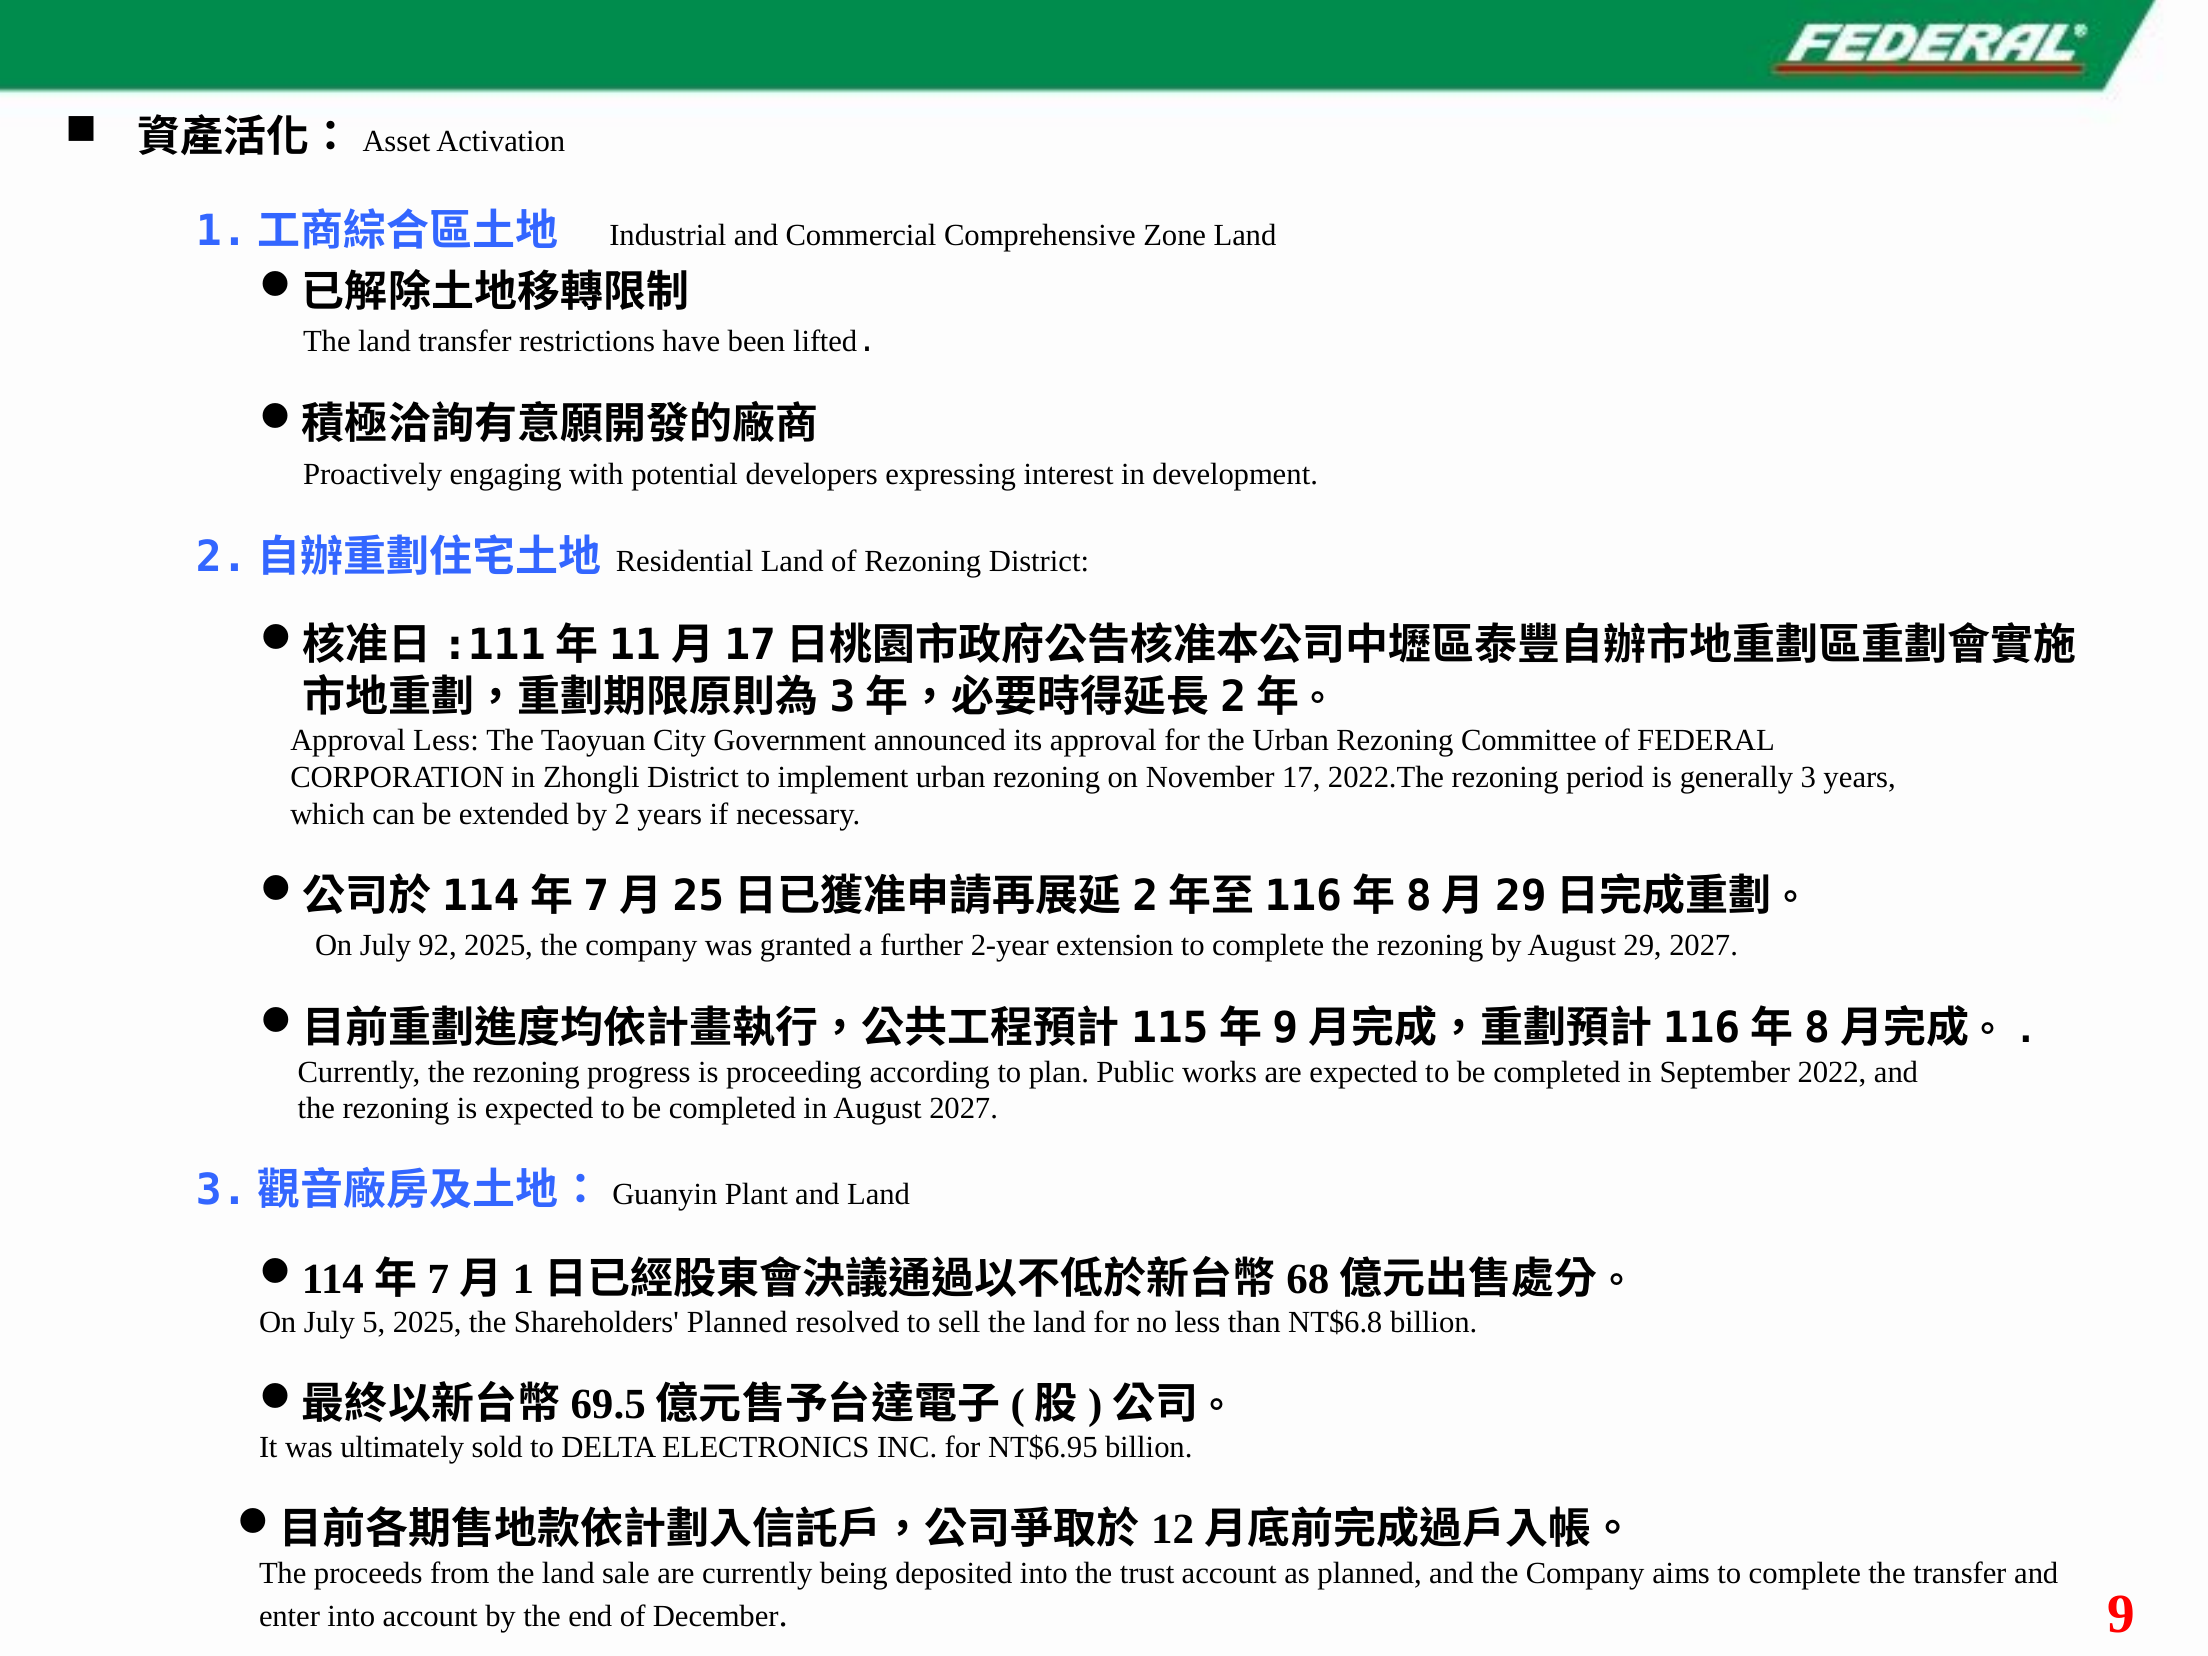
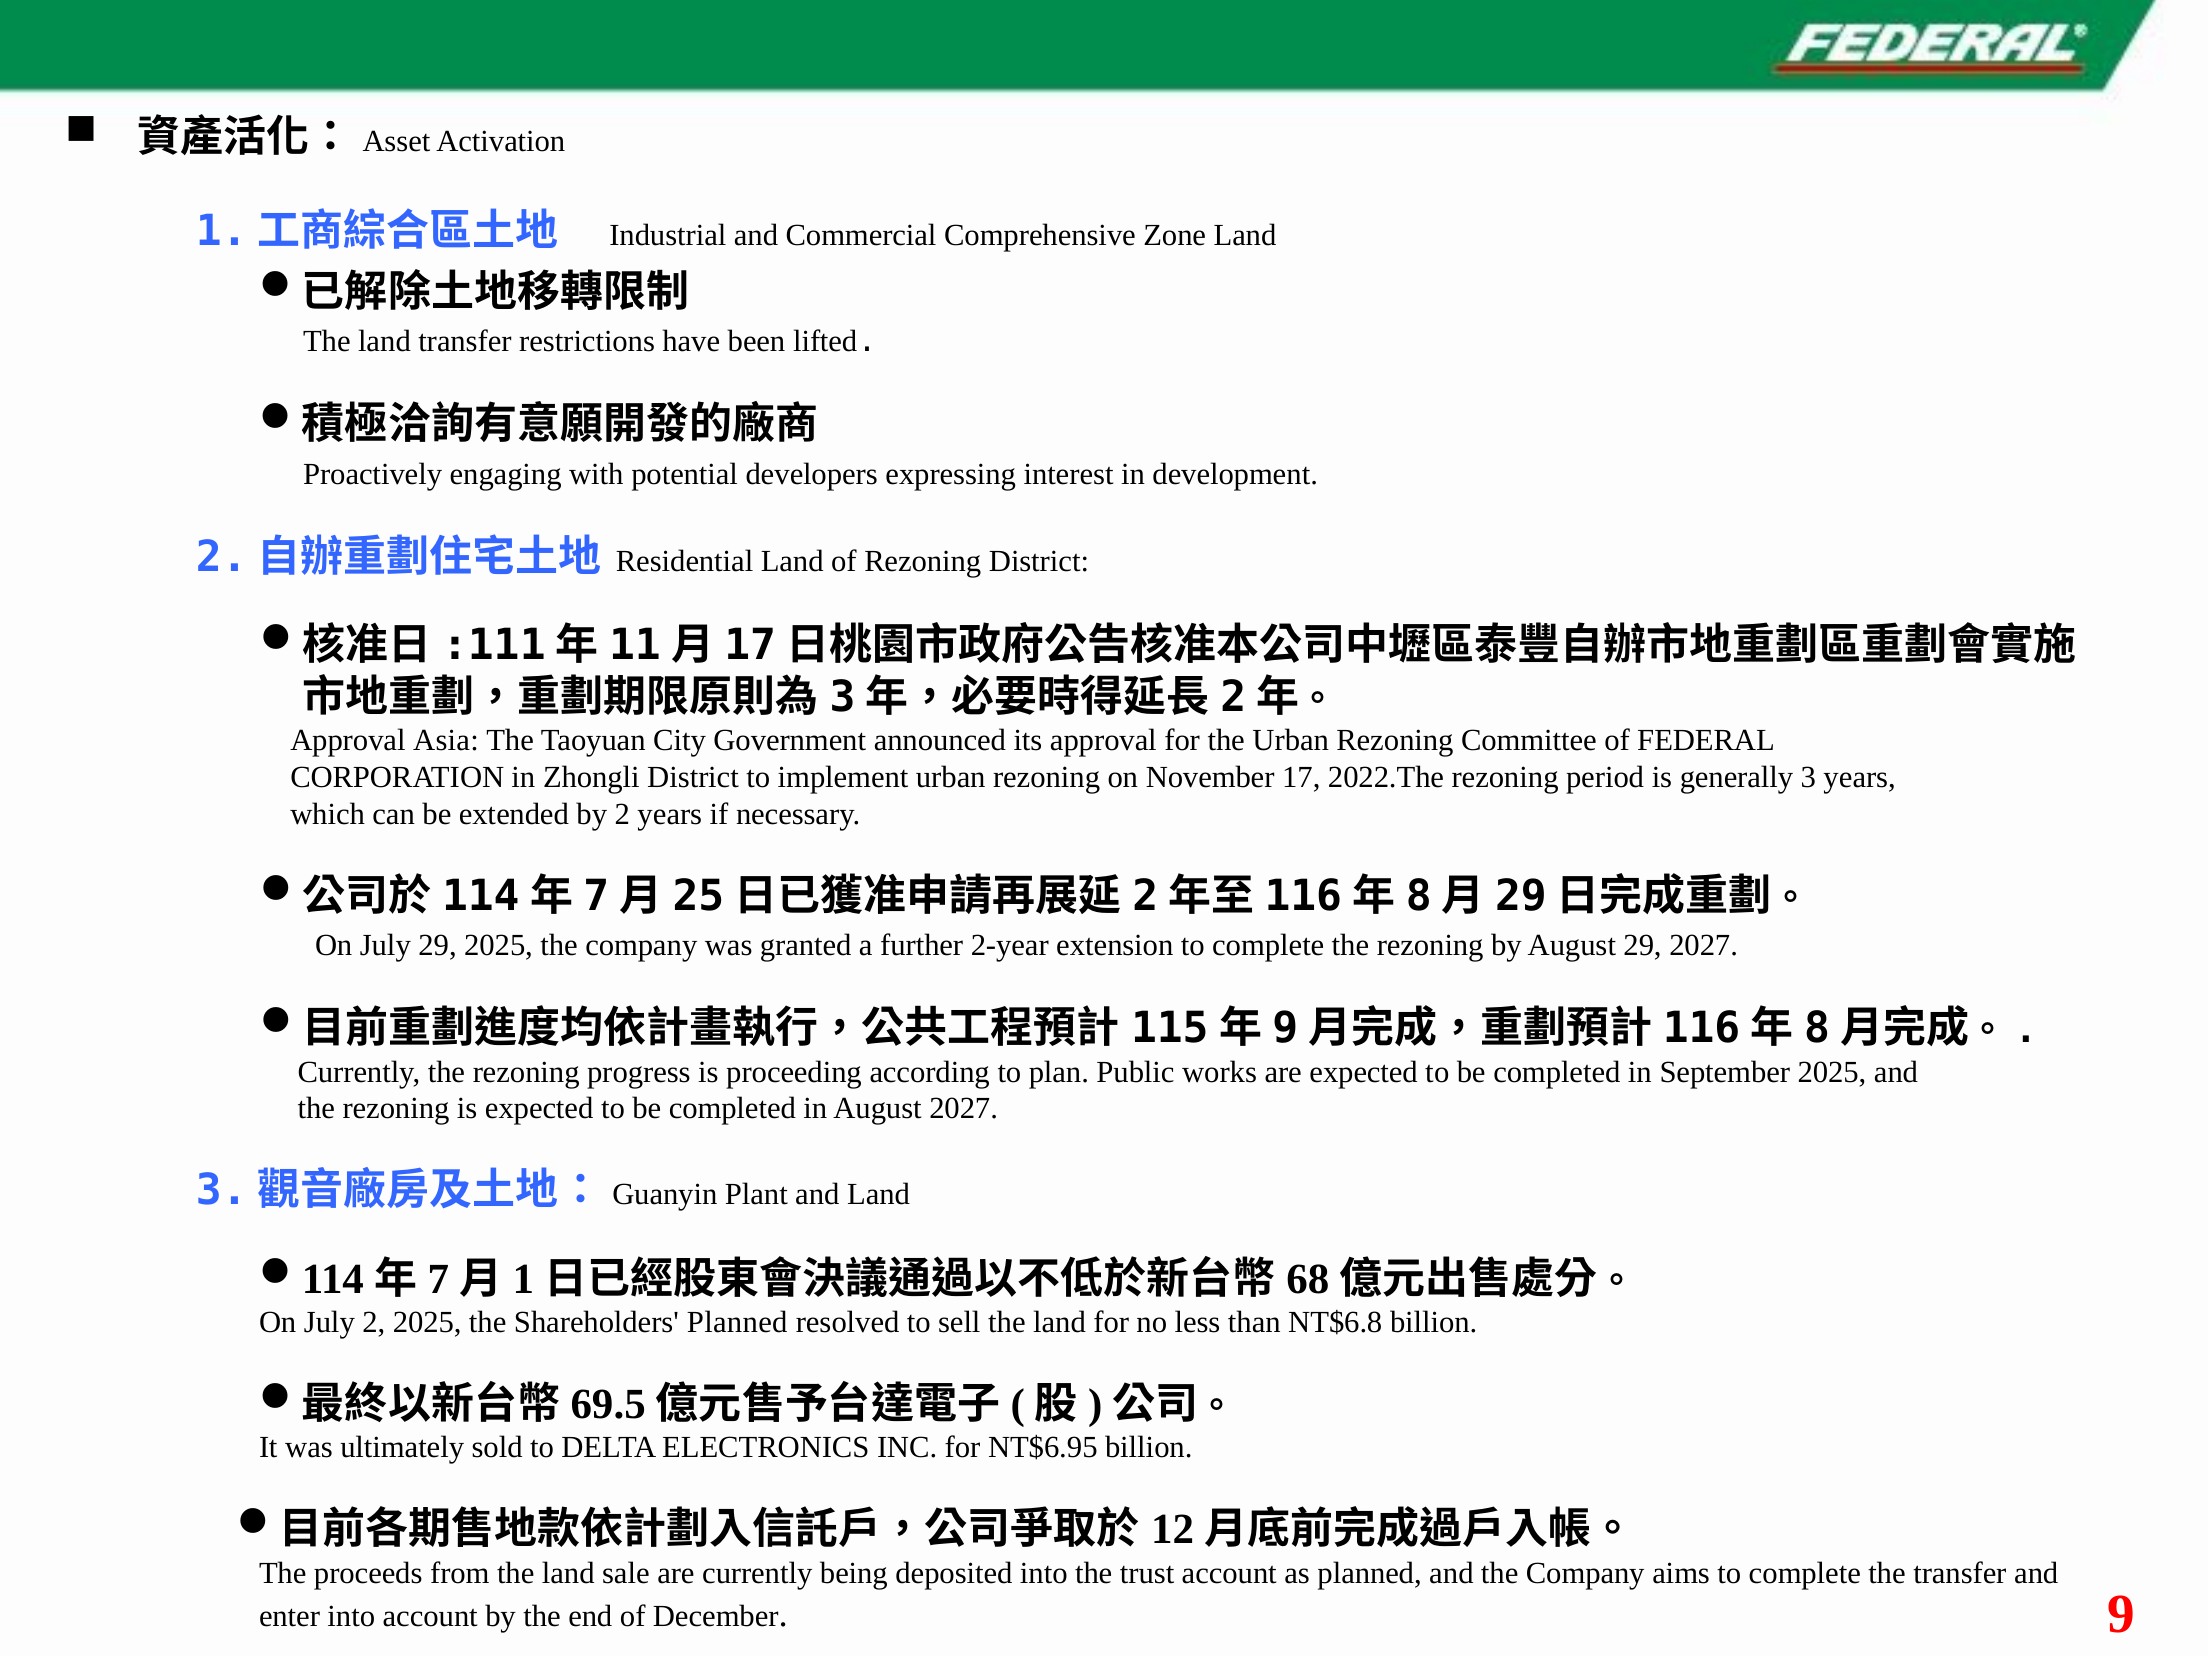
Approval Less: Less -> Asia
July 92: 92 -> 29
September 2022: 2022 -> 2025
July 5: 5 -> 2
